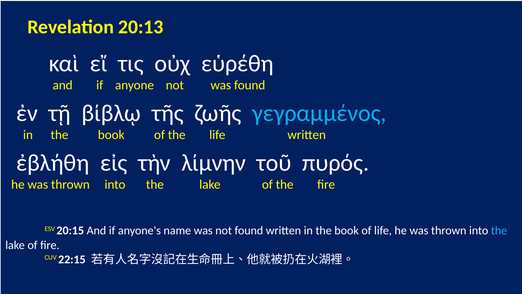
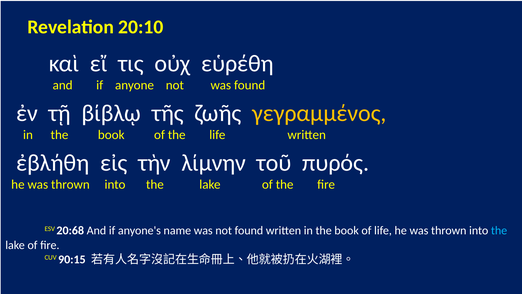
20:13: 20:13 -> 20:10
γεγραμμένος colour: light blue -> yellow
20:15: 20:15 -> 20:68
22:15: 22:15 -> 90:15
